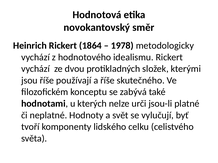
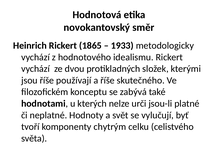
1864: 1864 -> 1865
1978: 1978 -> 1933
lidského: lidského -> chytrým
